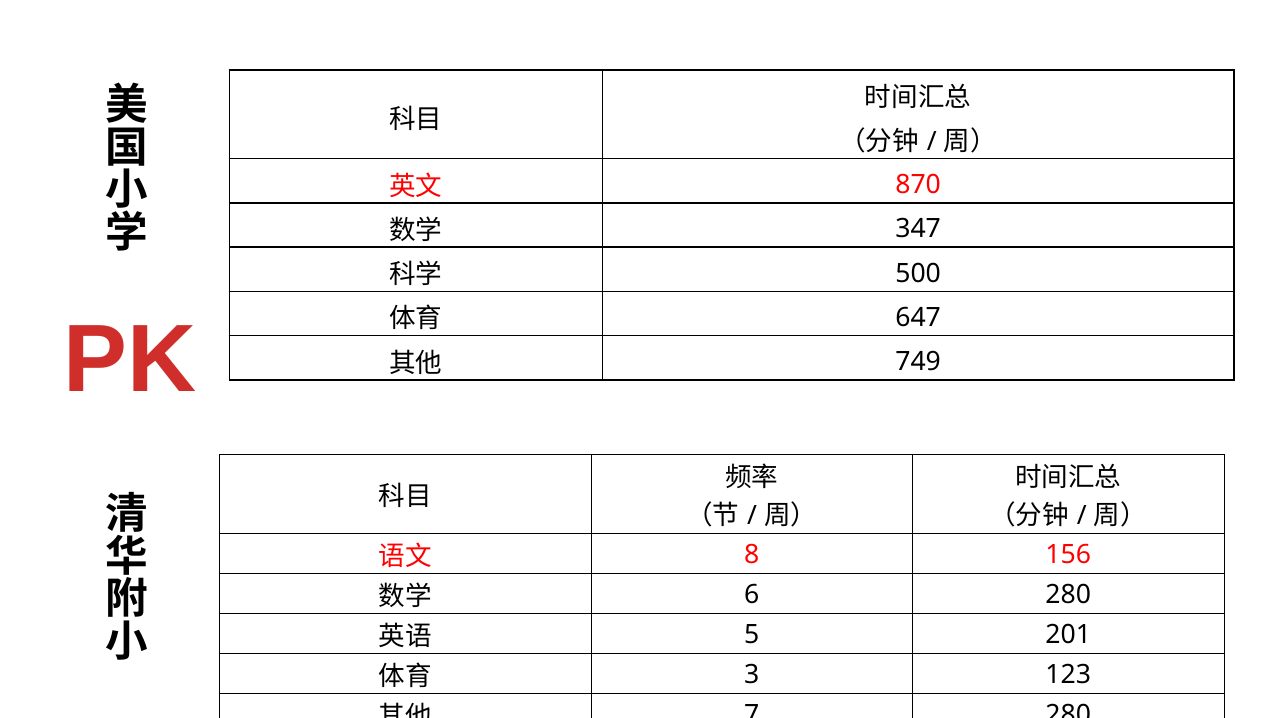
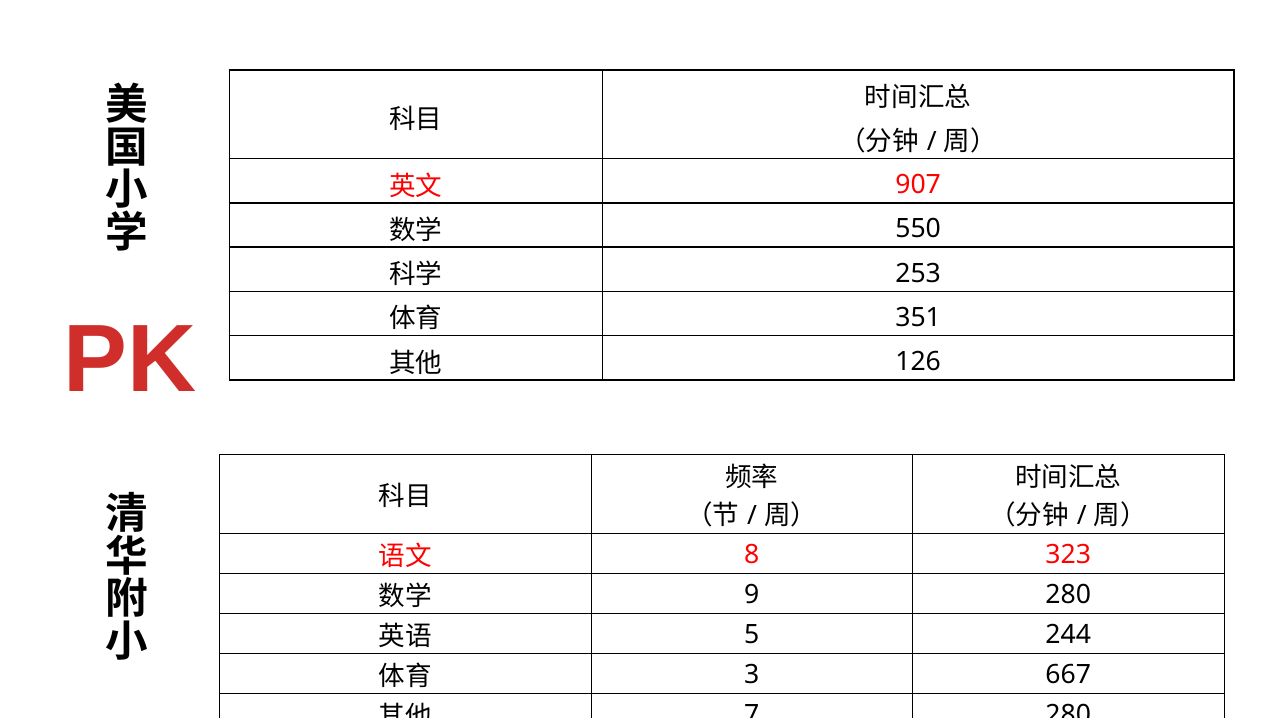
870: 870 -> 907
347: 347 -> 550
500: 500 -> 253
647: 647 -> 351
749: 749 -> 126
156: 156 -> 323
6: 6 -> 9
201: 201 -> 244
123: 123 -> 667
